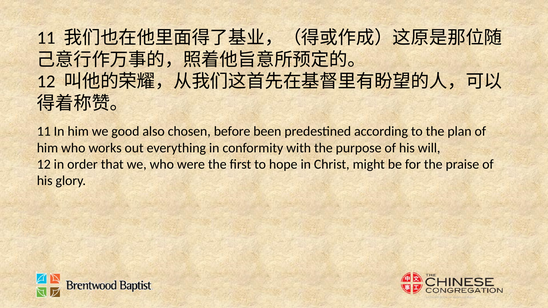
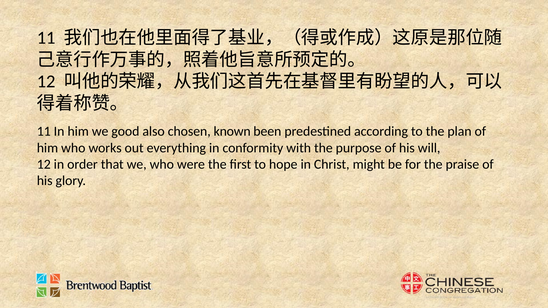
before: before -> known
